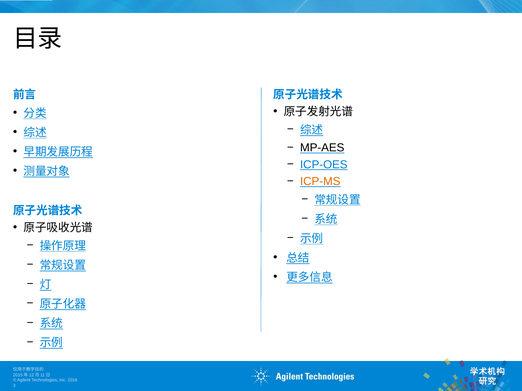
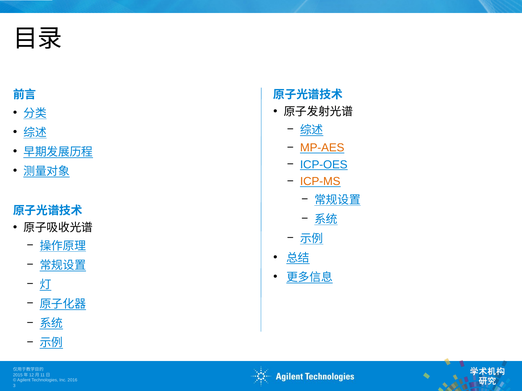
MP-AES colour: black -> orange
